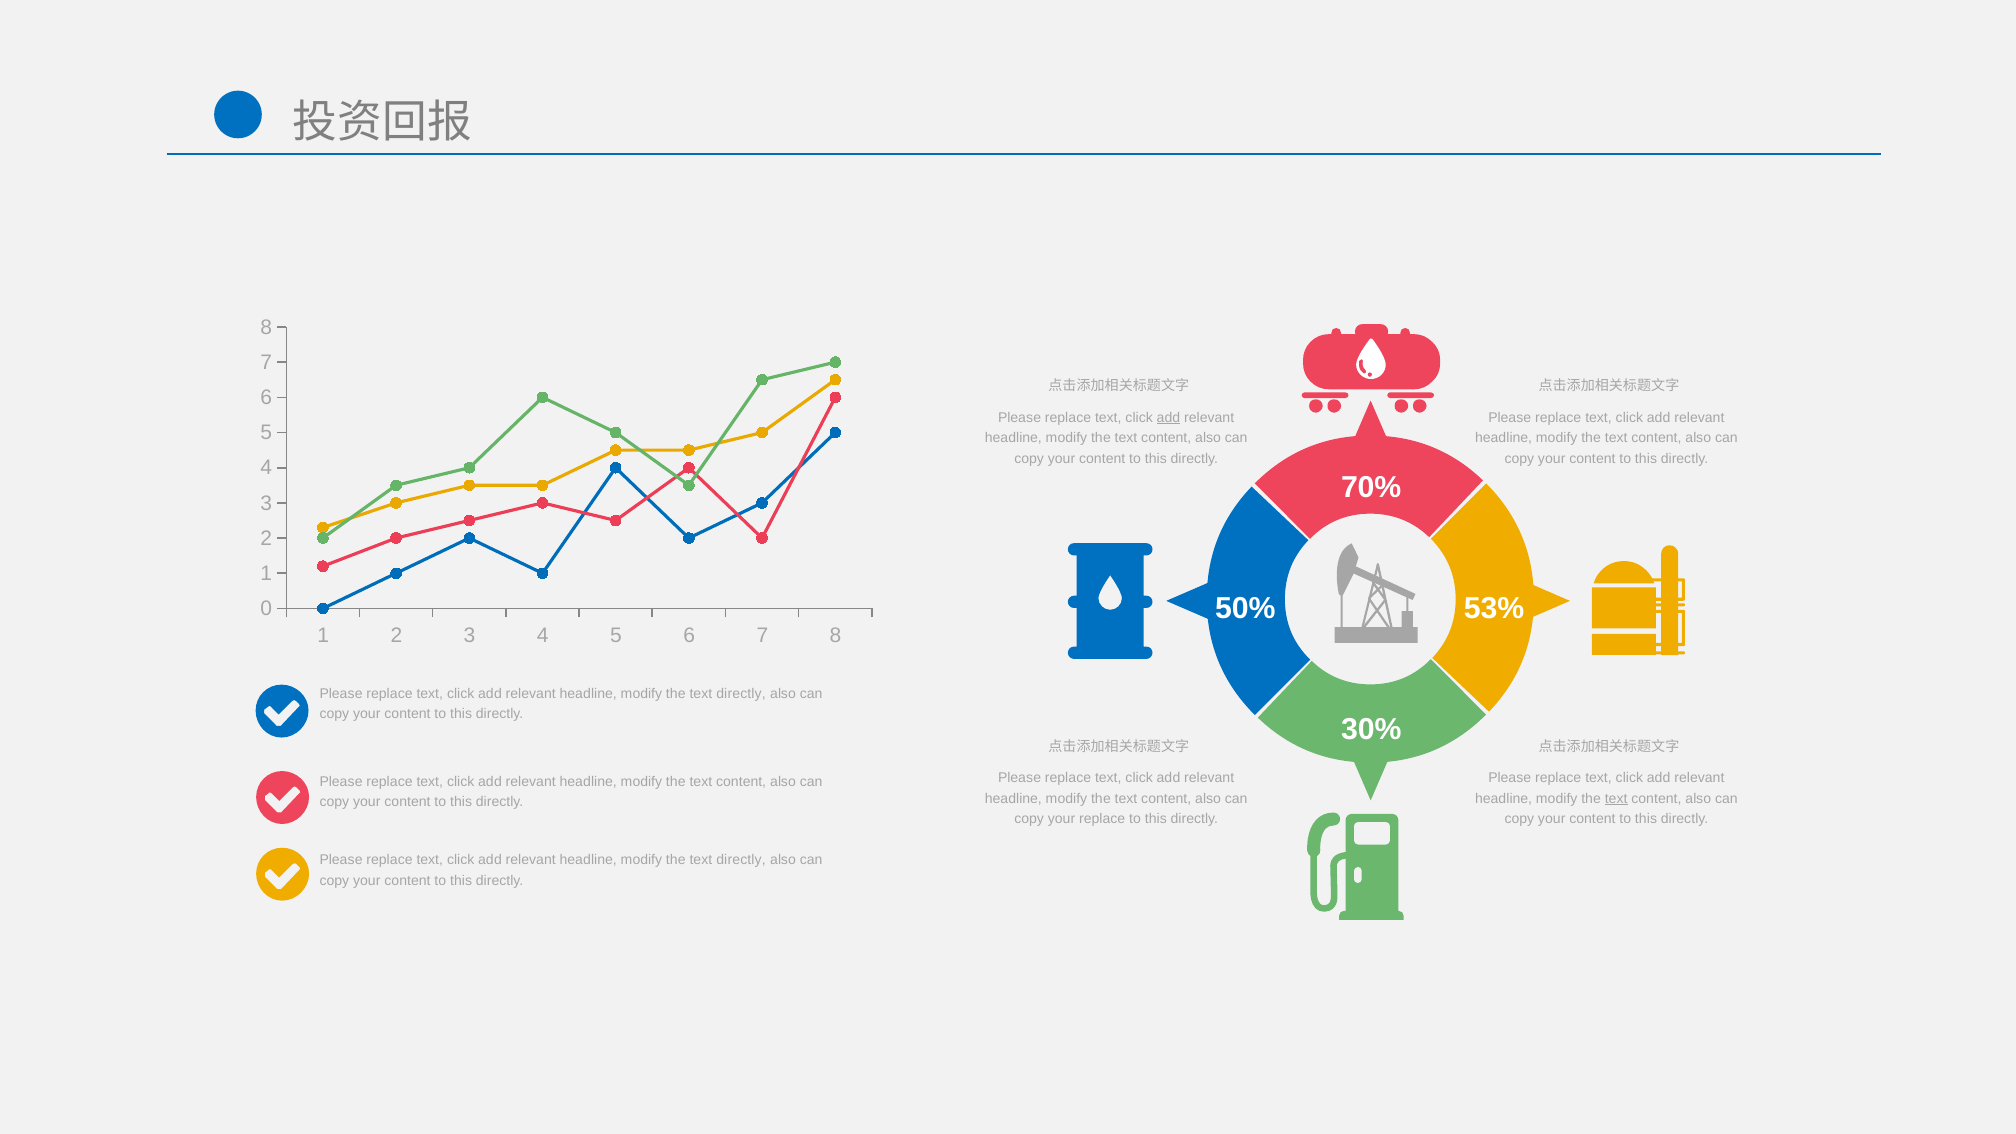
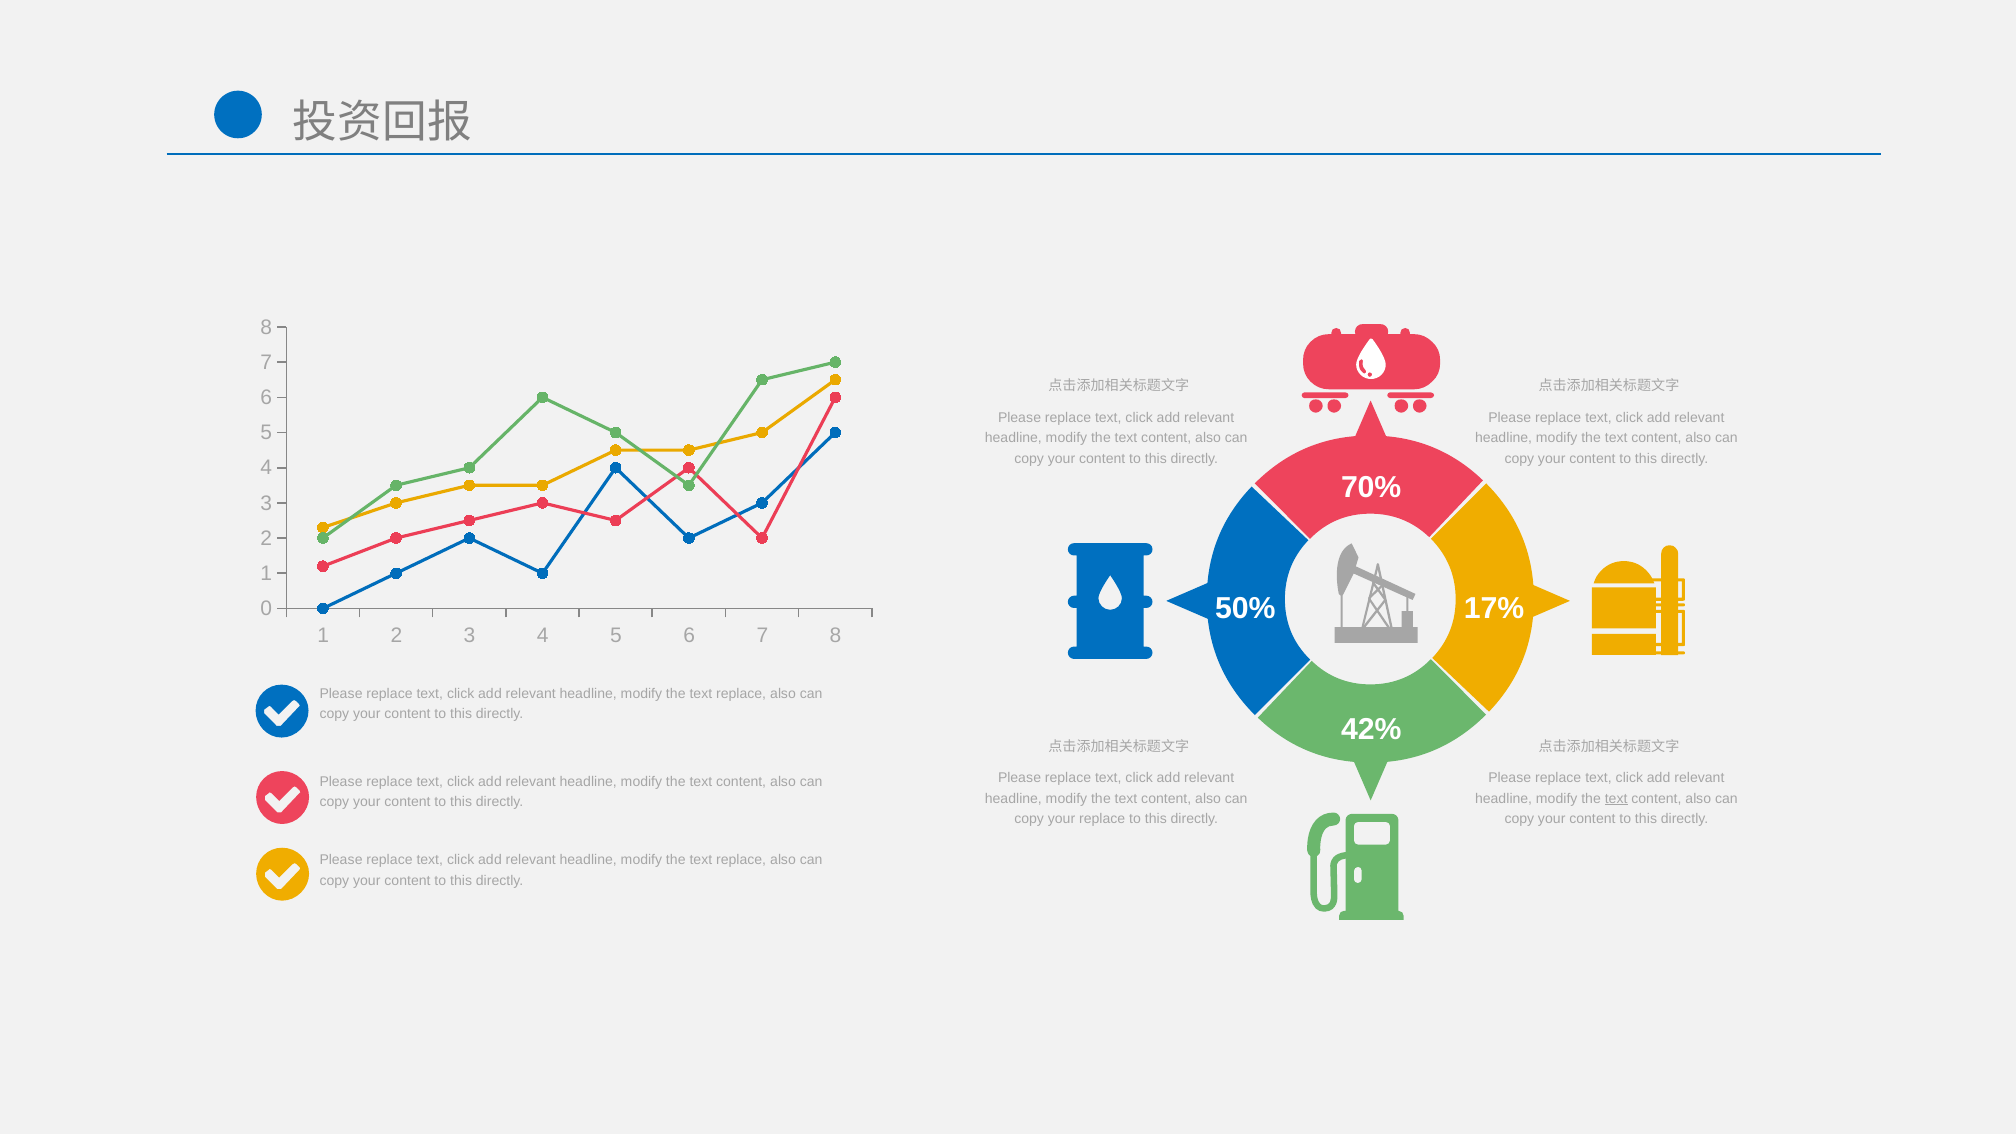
add at (1168, 418) underline: present -> none
53%: 53% -> 17%
directly at (741, 693): directly -> replace
30%: 30% -> 42%
directly at (741, 860): directly -> replace
